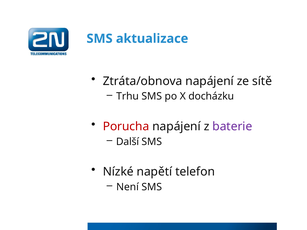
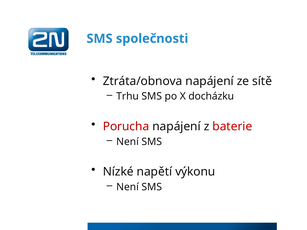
aktualizace: aktualizace -> společnosti
baterie colour: purple -> red
Další at (128, 142): Další -> Není
telefon: telefon -> výkonu
